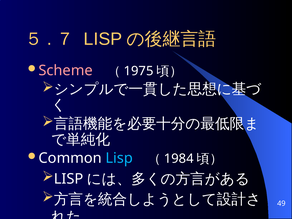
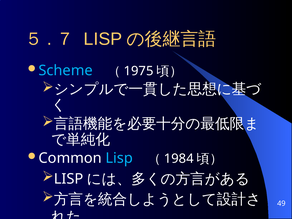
Scheme colour: pink -> light blue
